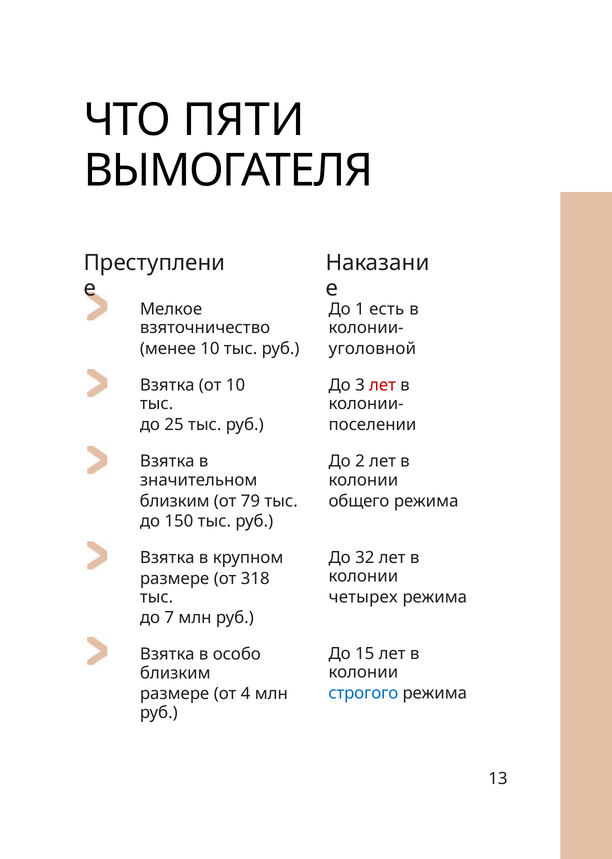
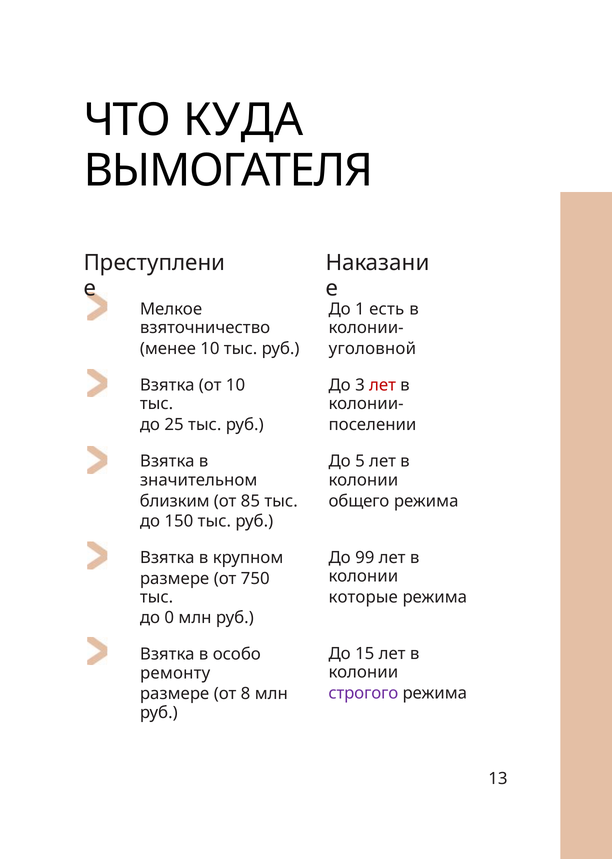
ПЯТИ: ПЯТИ -> КУДА
2: 2 -> 5
79: 79 -> 85
32: 32 -> 99
318: 318 -> 750
четырех: четырех -> которые
7: 7 -> 0
близким at (175, 673): близким -> ремонту
строгого colour: blue -> purple
4: 4 -> 8
